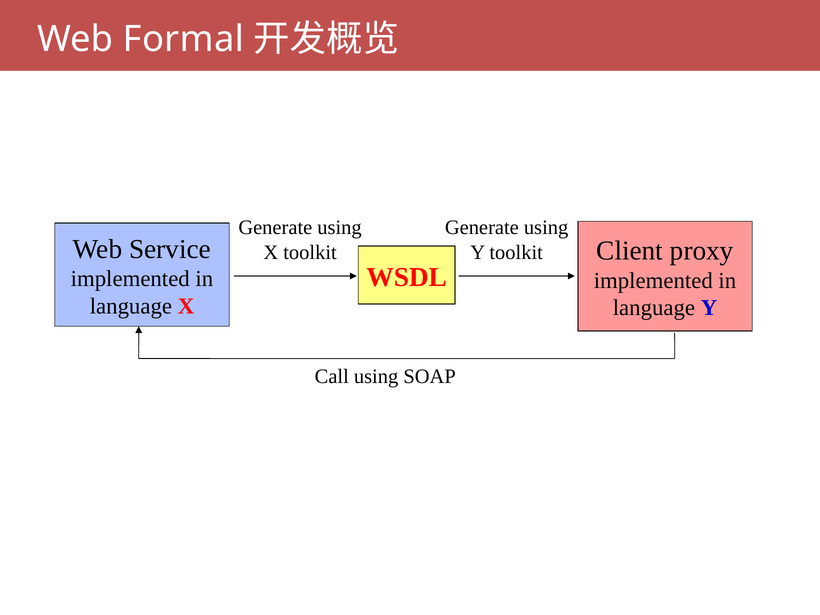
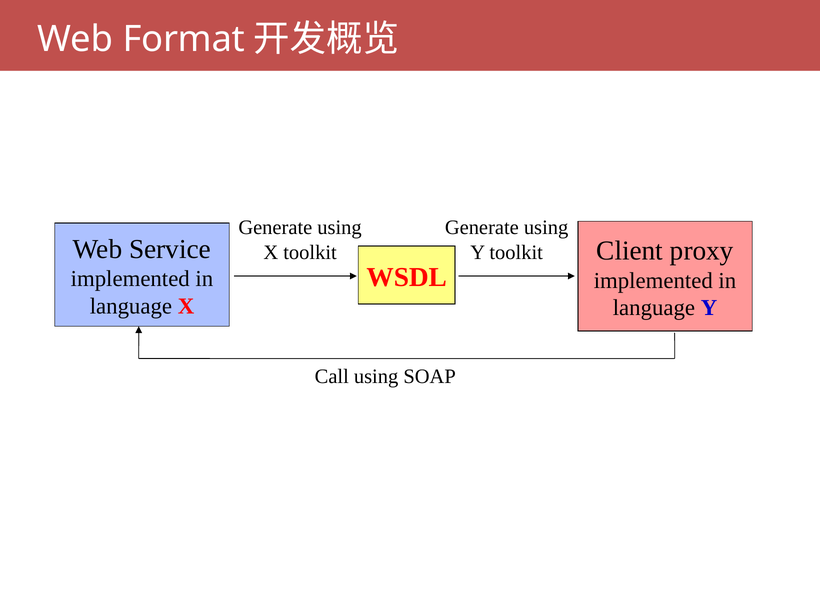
Formal: Formal -> Format
